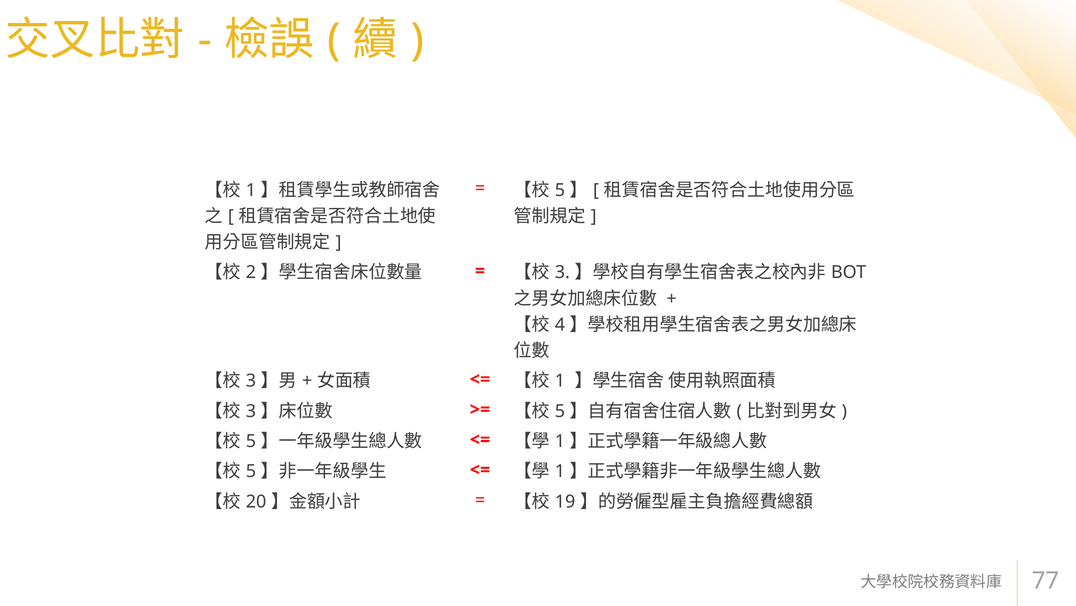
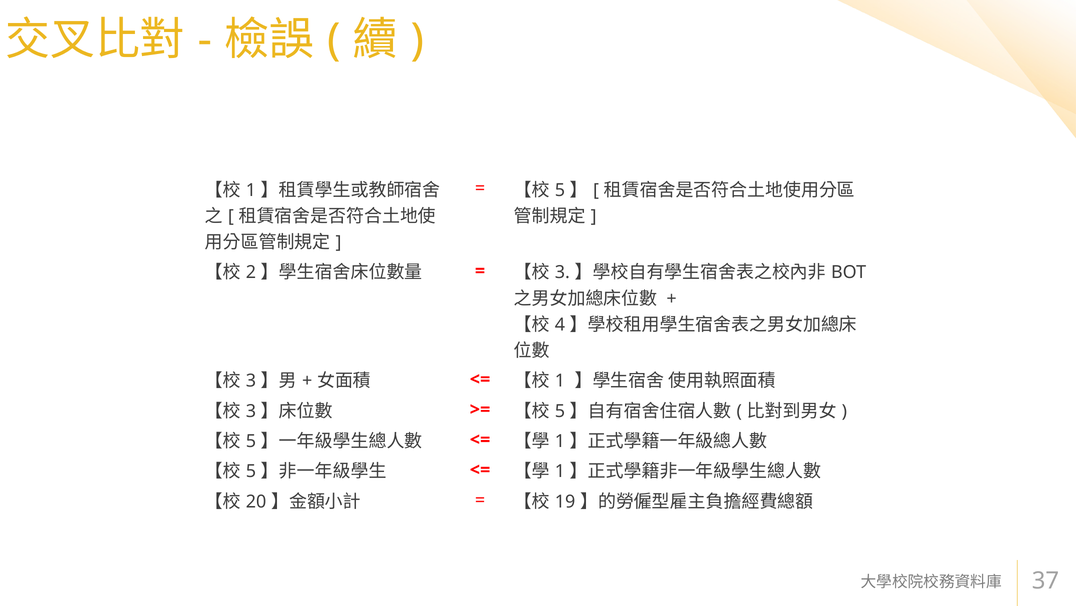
77: 77 -> 37
